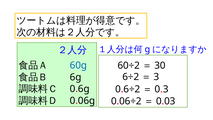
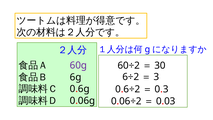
60g colour: blue -> purple
